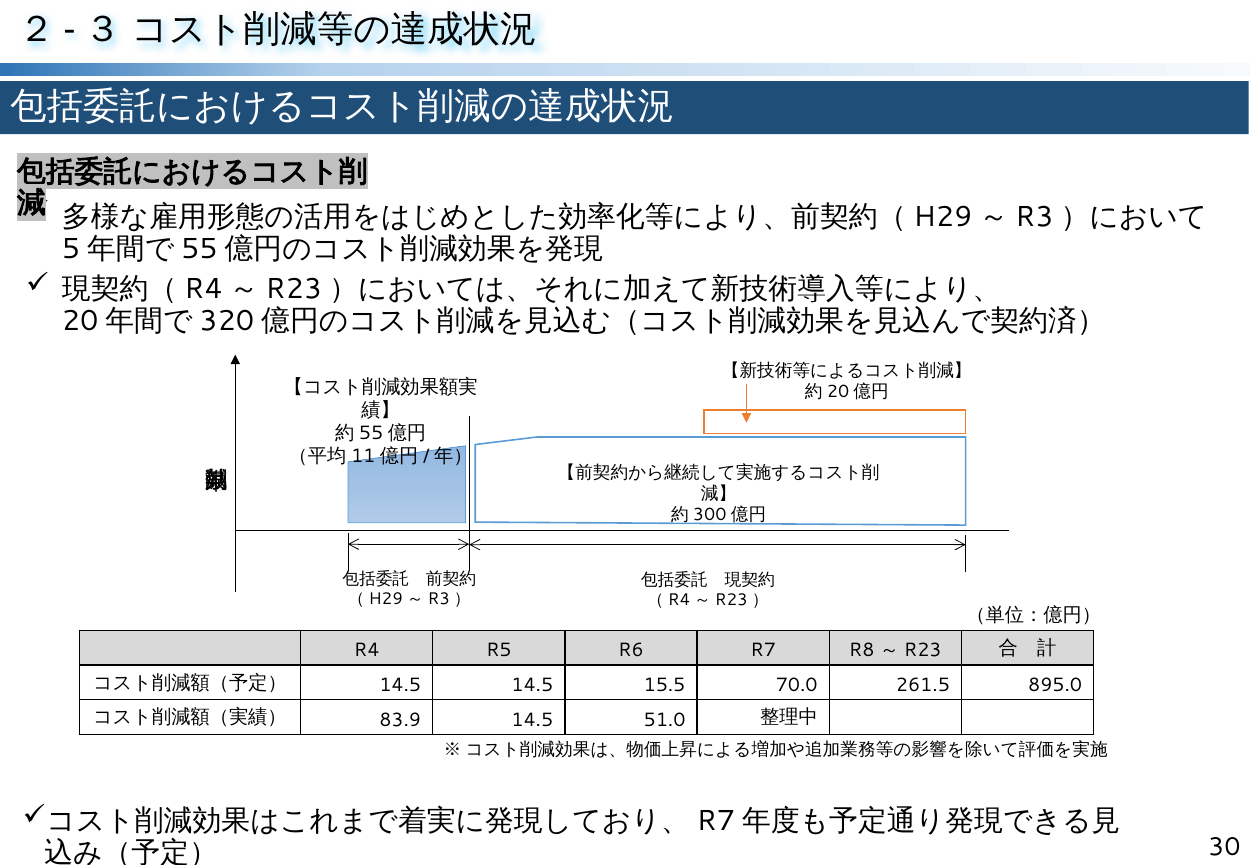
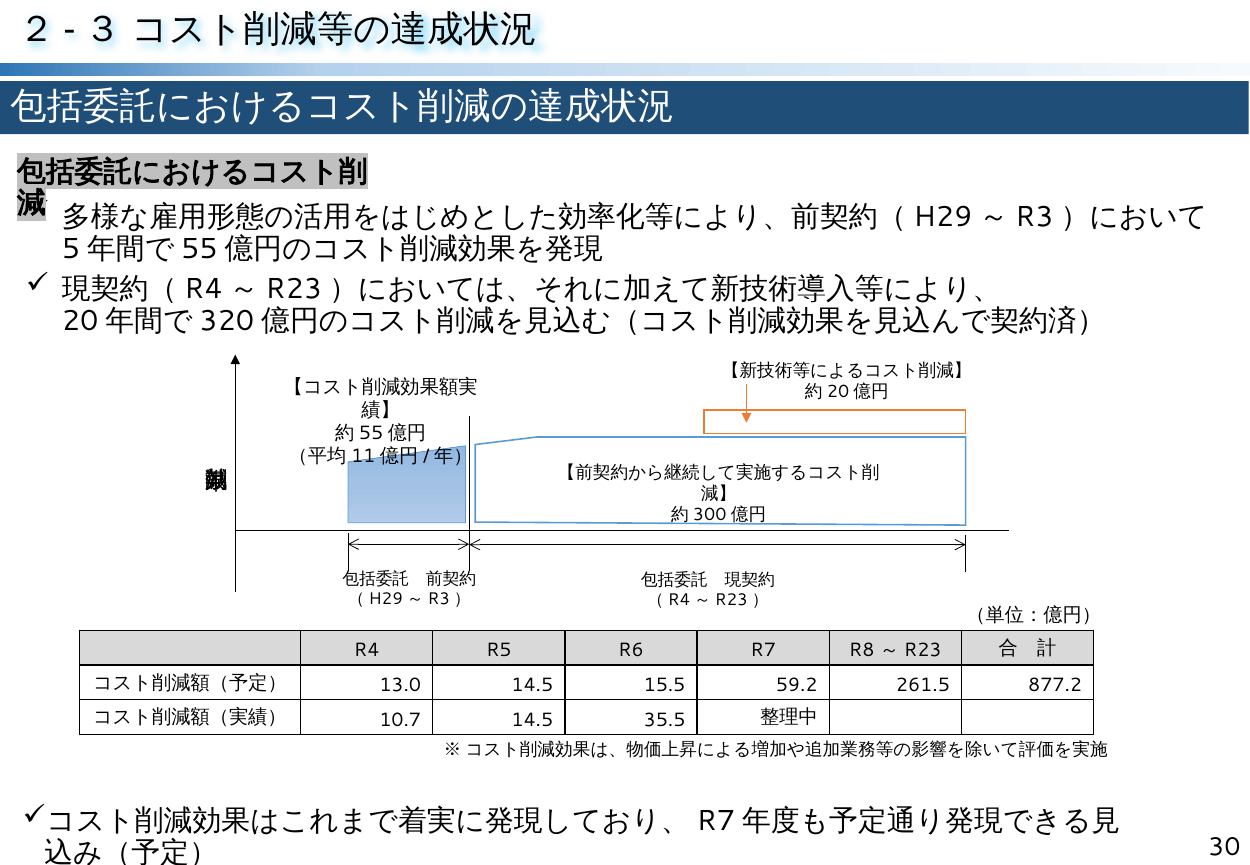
14.5 at (400, 686): 14.5 -> 13.0
70.0: 70.0 -> 59.2
895.0: 895.0 -> 877.2
83.9: 83.9 -> 10.7
51.0: 51.0 -> 35.5
